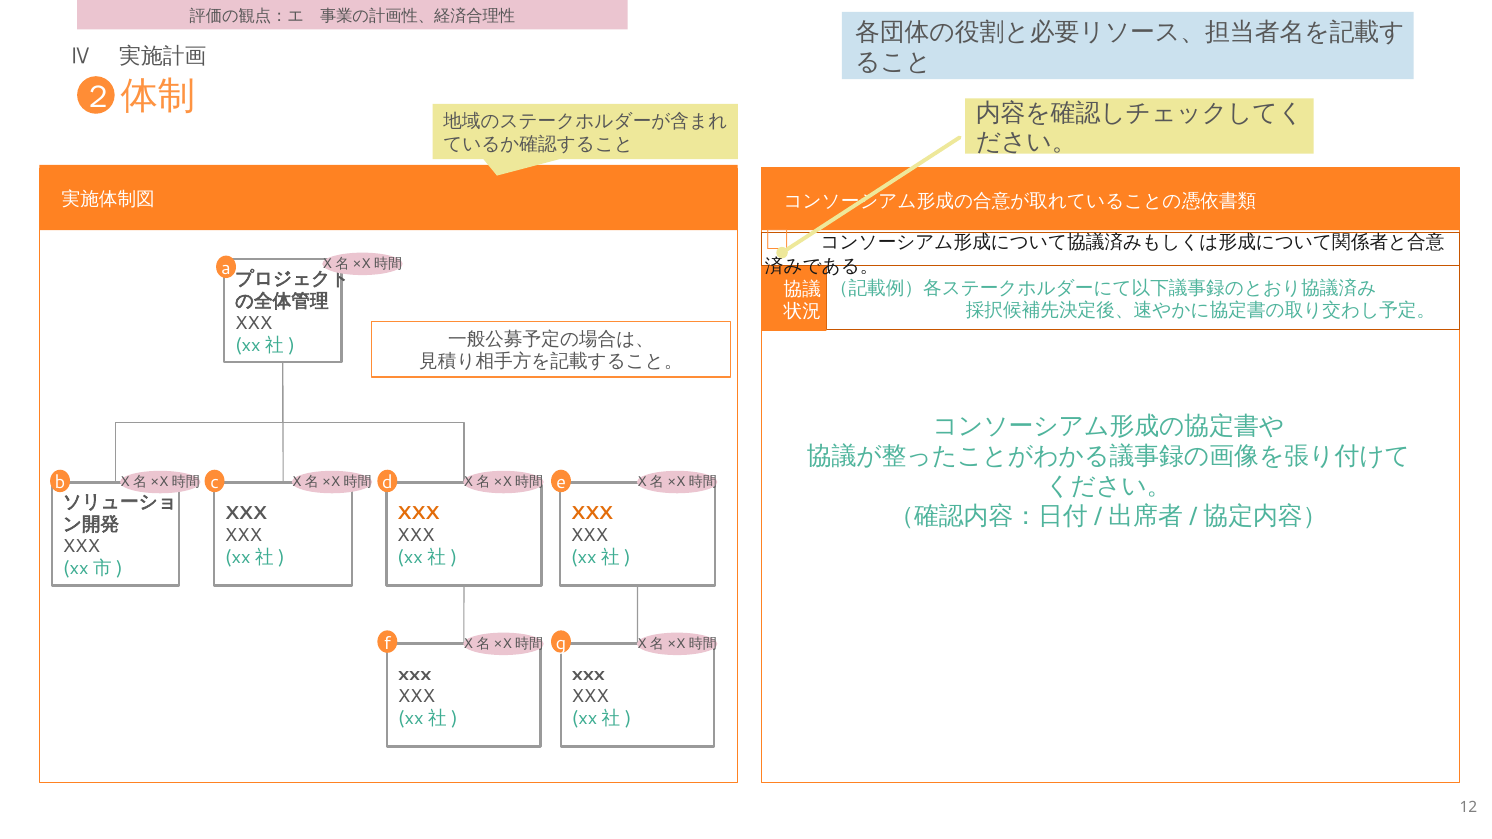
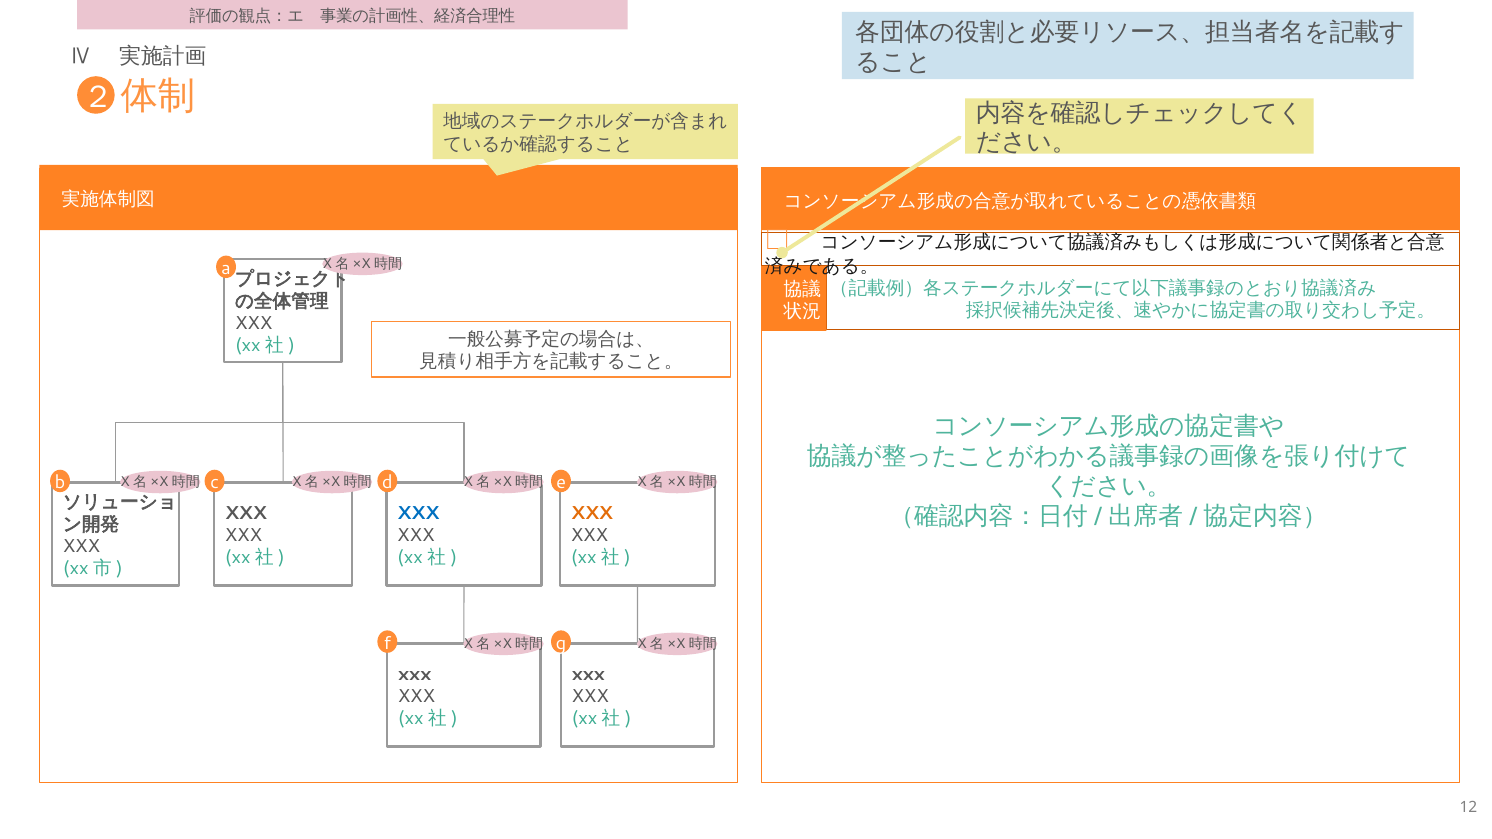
XXX at (418, 513) colour: orange -> blue
